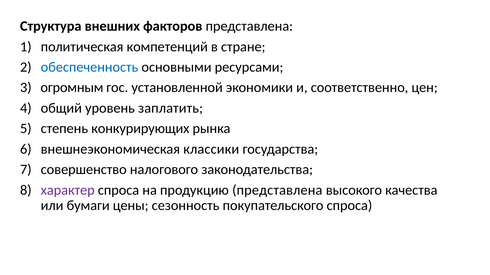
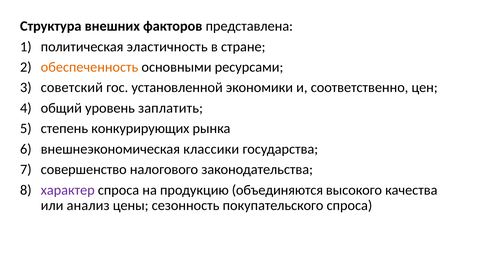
компетенций: компетенций -> эластичность
обеспеченность colour: blue -> orange
огромным: огромным -> советский
продукцию представлена: представлена -> объединяются
бумаги: бумаги -> анализ
